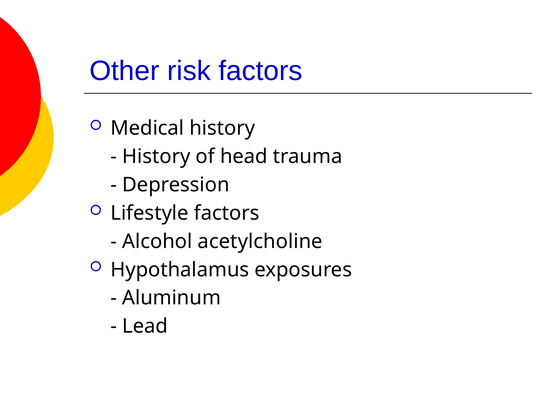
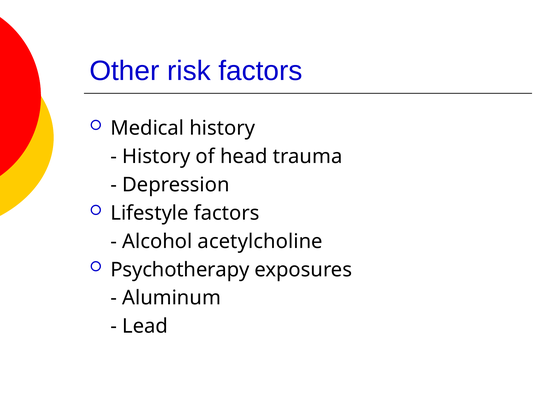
Hypothalamus: Hypothalamus -> Psychotherapy
